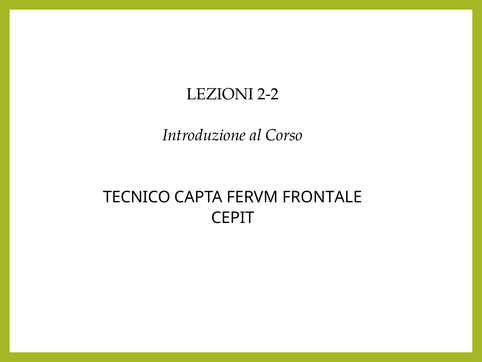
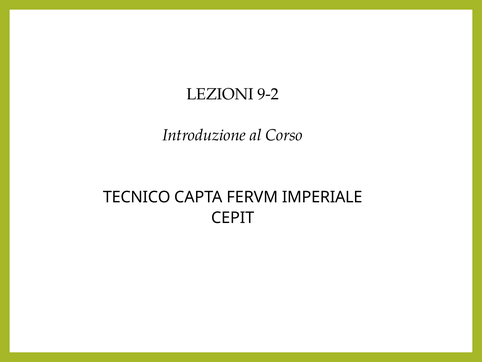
2-2: 2-2 -> 9-2
FRONTALE: FRONTALE -> IMPERIALE
